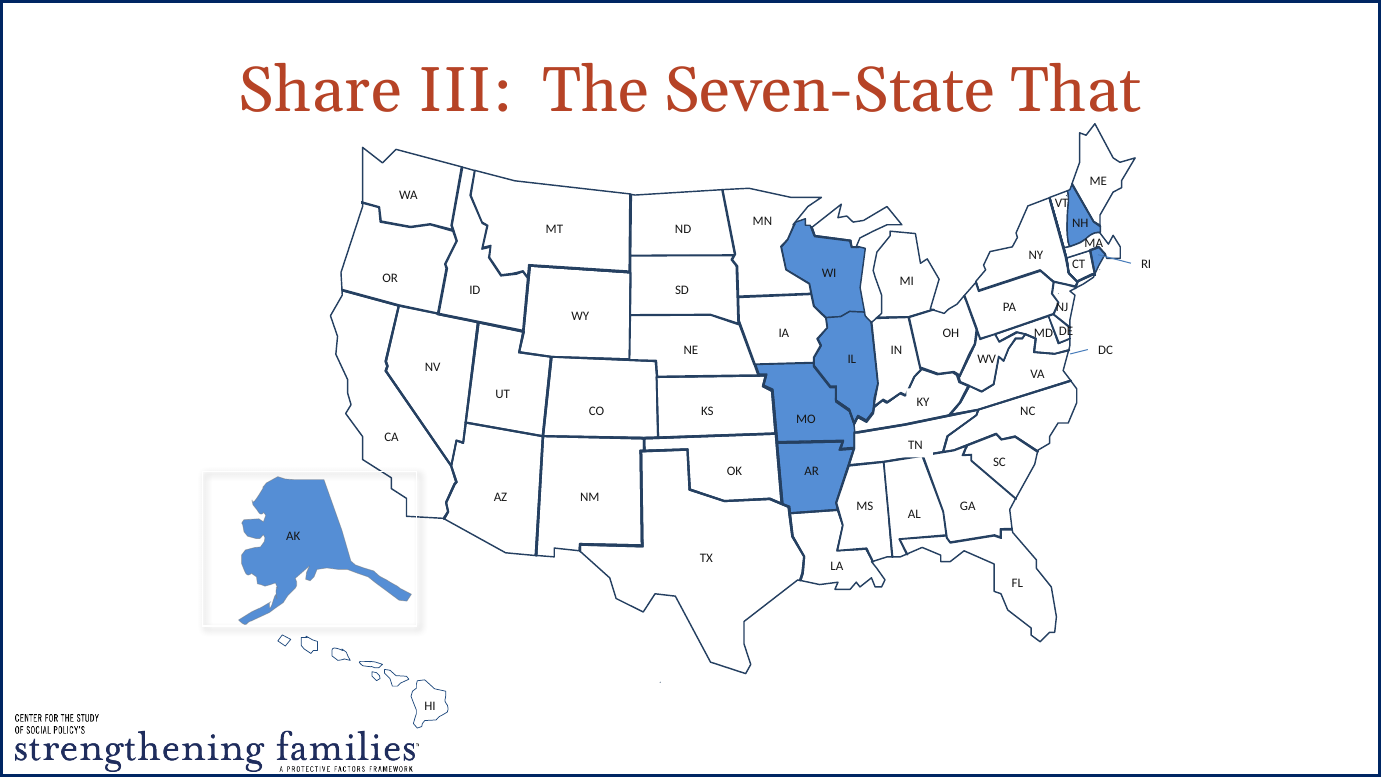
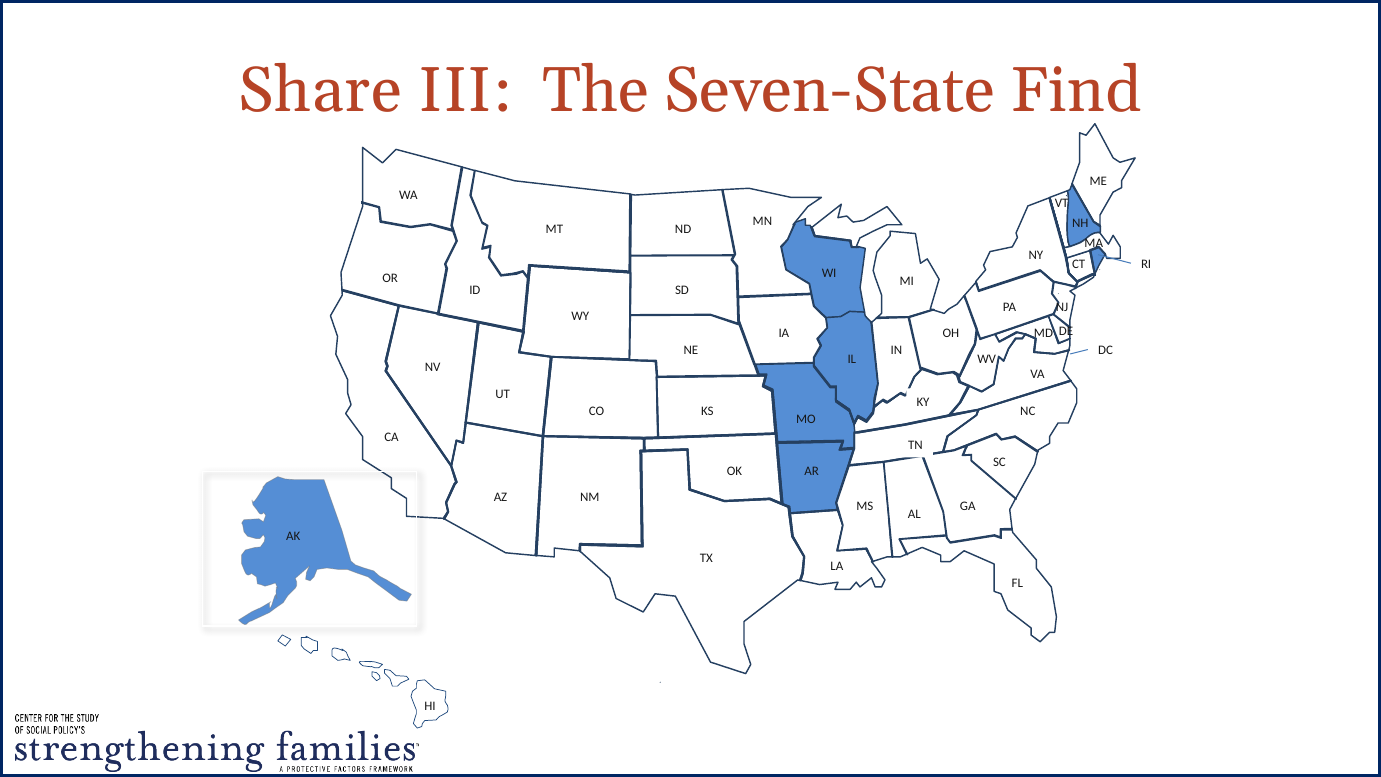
That: That -> Find
